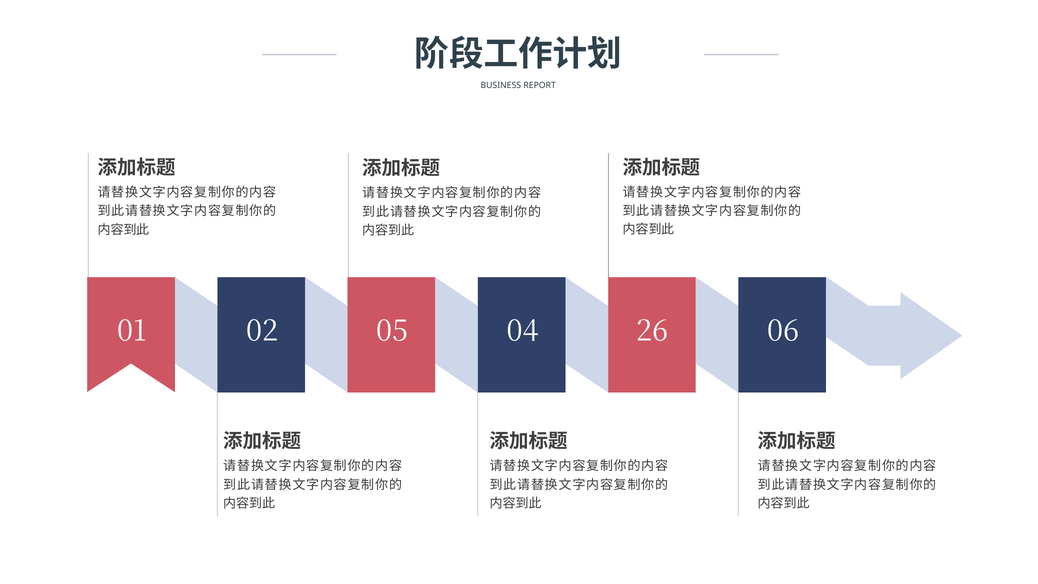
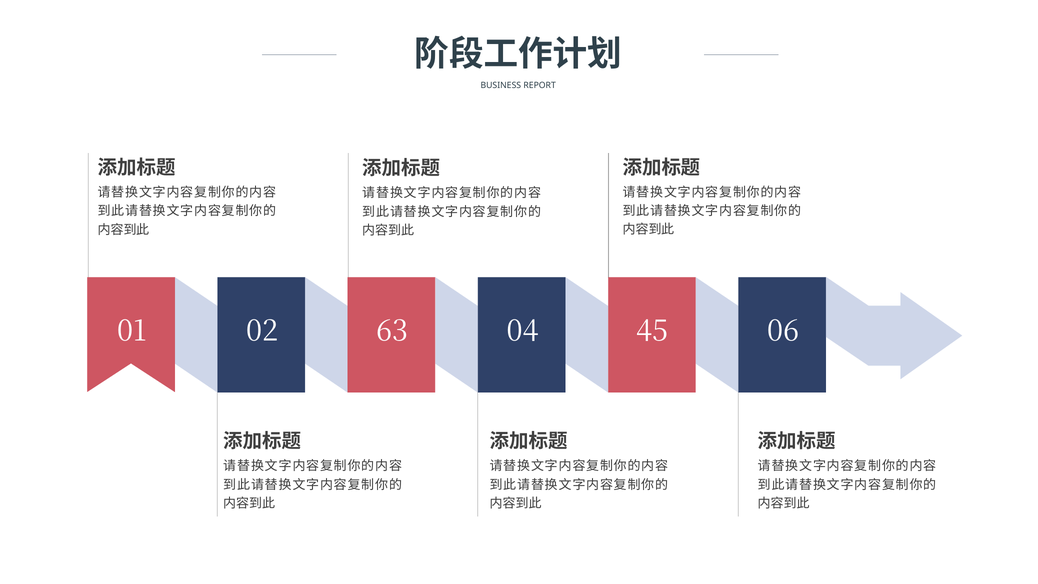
05: 05 -> 63
26: 26 -> 45
